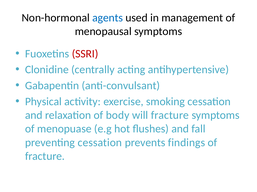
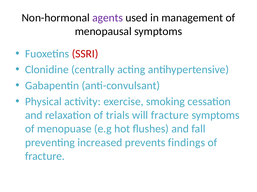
agents colour: blue -> purple
body: body -> trials
preventing cessation: cessation -> increased
